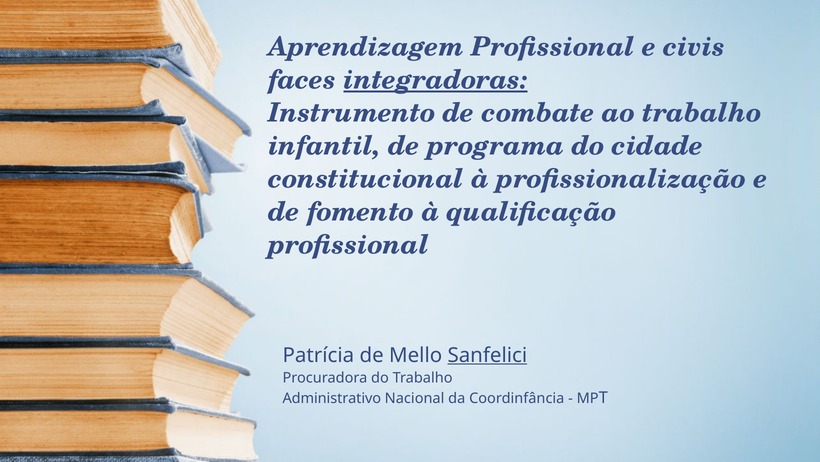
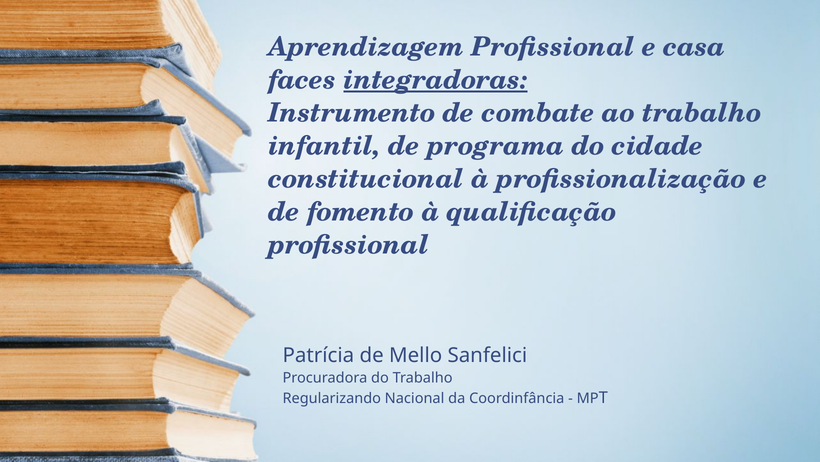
civis: civis -> casa
Sanfelici underline: present -> none
Administrativo: Administrativo -> Regularizando
